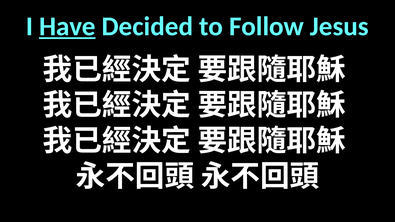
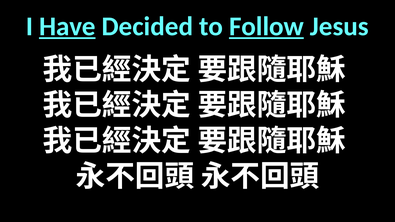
Follow underline: none -> present
